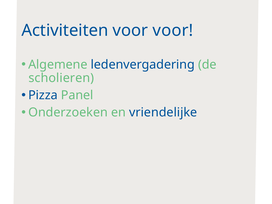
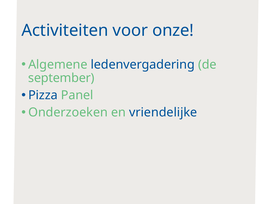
voor voor: voor -> onze
scholieren: scholieren -> september
